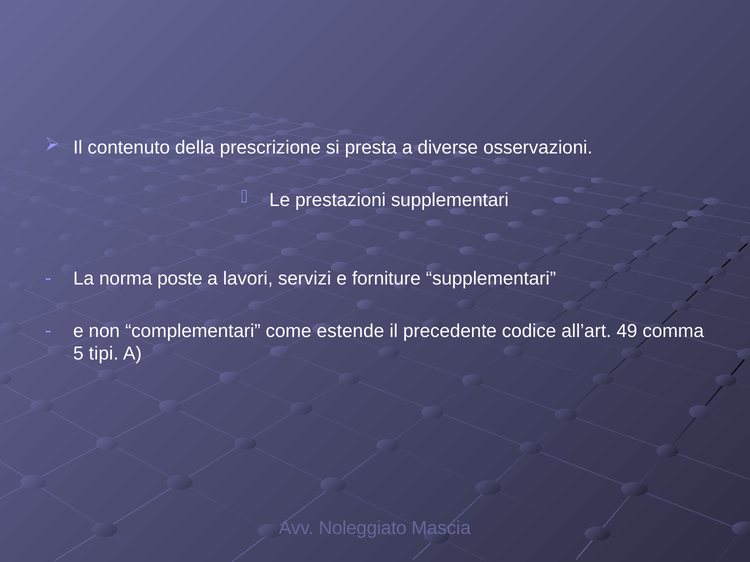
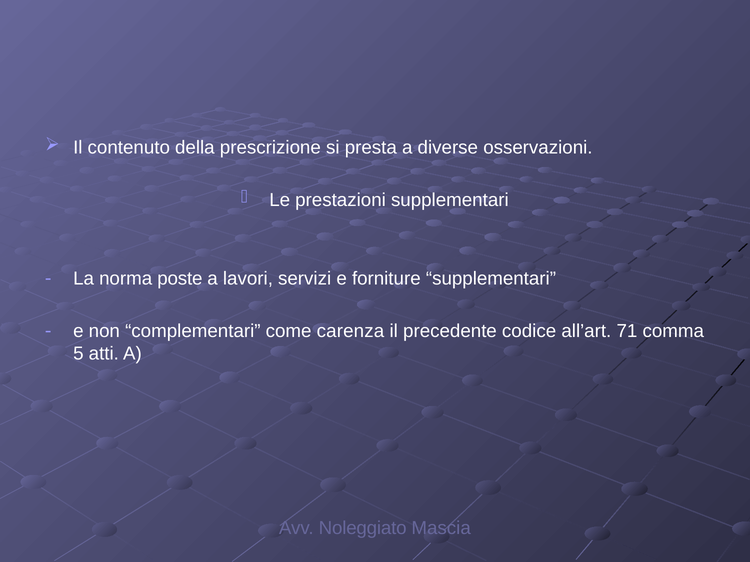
estende: estende -> carenza
49: 49 -> 71
tipi: tipi -> atti
